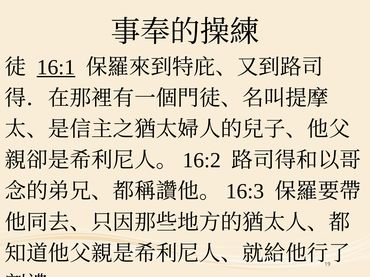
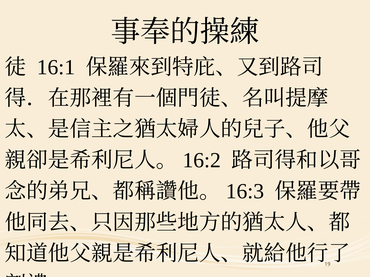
16:1 underline: present -> none
